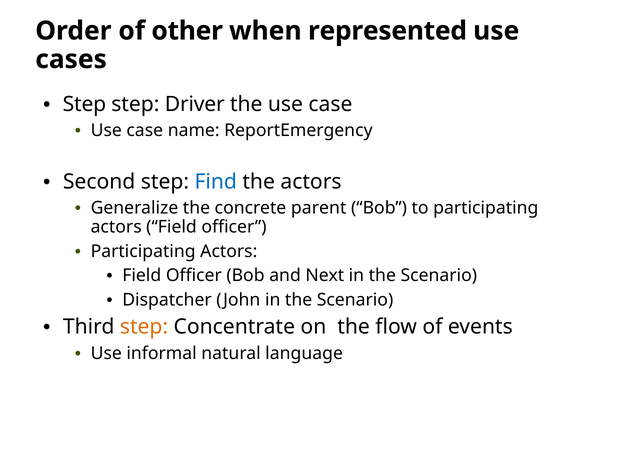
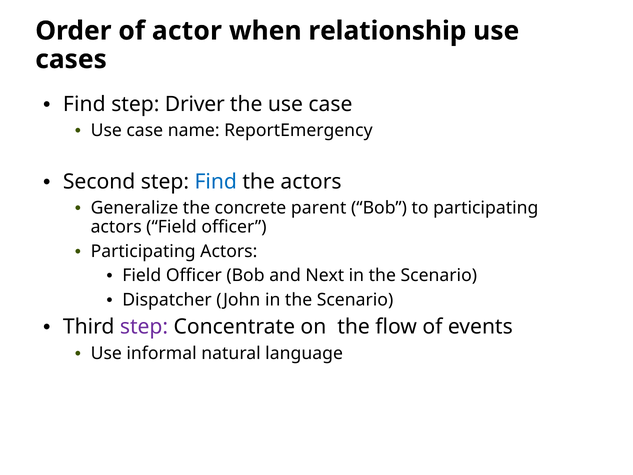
other: other -> actor
represented: represented -> relationship
Step at (84, 104): Step -> Find
step at (144, 327) colour: orange -> purple
